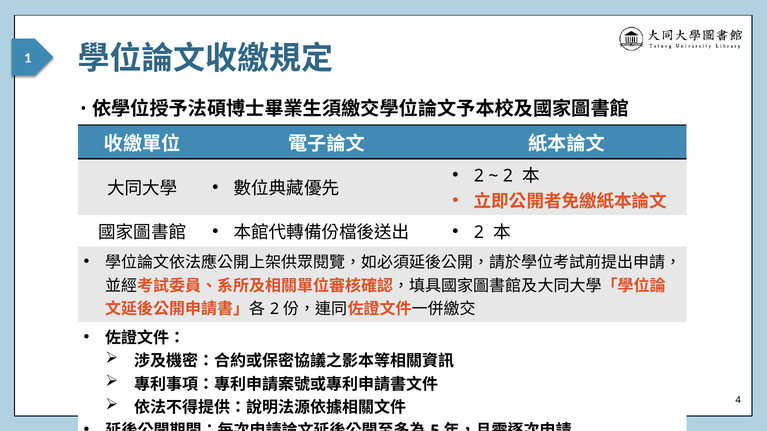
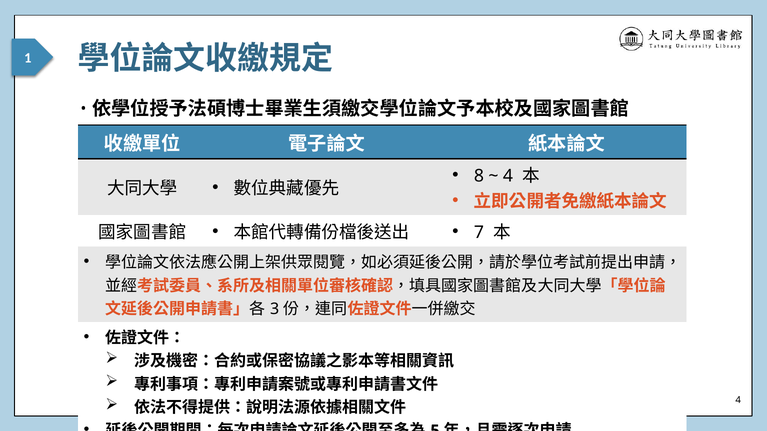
2 at (479, 176): 2 -> 8
2 at (508, 176): 2 -> 4
2 at (479, 233): 2 -> 7
2 at (275, 309): 2 -> 3
